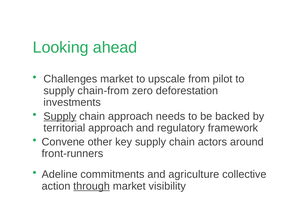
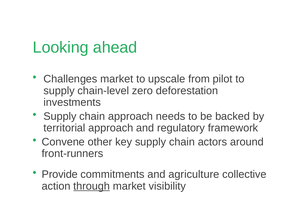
chain-from: chain-from -> chain-level
Supply at (60, 116) underline: present -> none
Adeline: Adeline -> Provide
